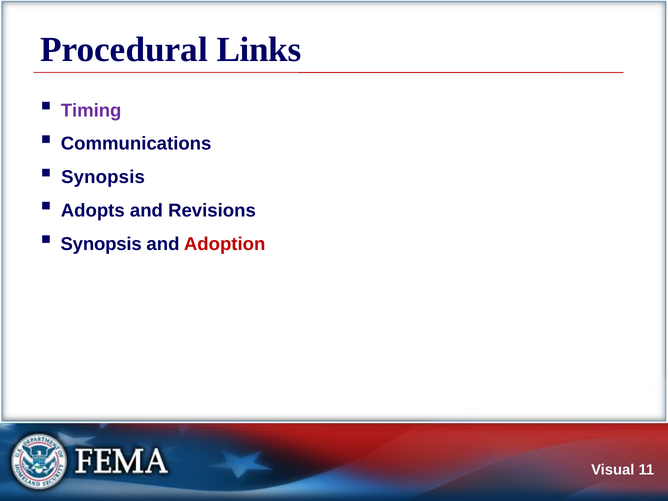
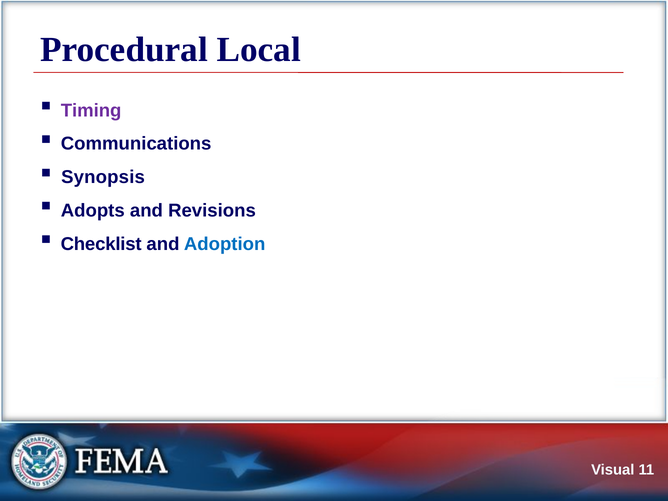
Links: Links -> Local
Synopsis at (101, 244): Synopsis -> Checklist
Adoption colour: red -> blue
